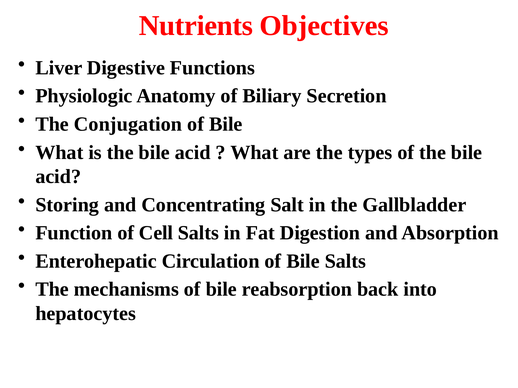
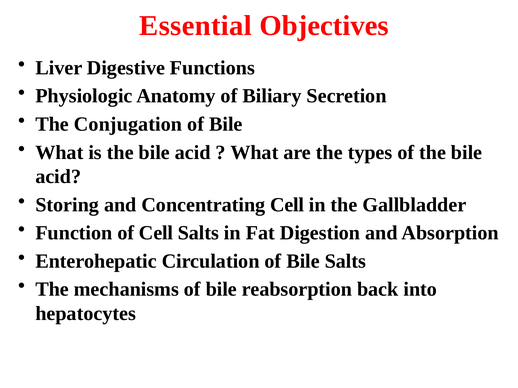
Nutrients: Nutrients -> Essential
Concentrating Salt: Salt -> Cell
